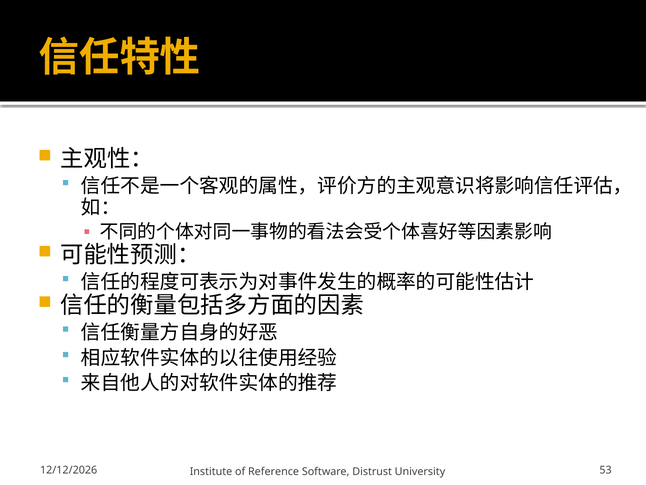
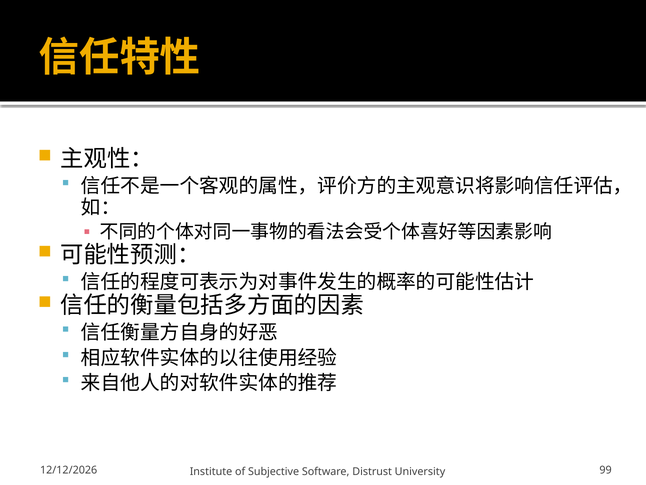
Reference: Reference -> Subjective
53: 53 -> 99
